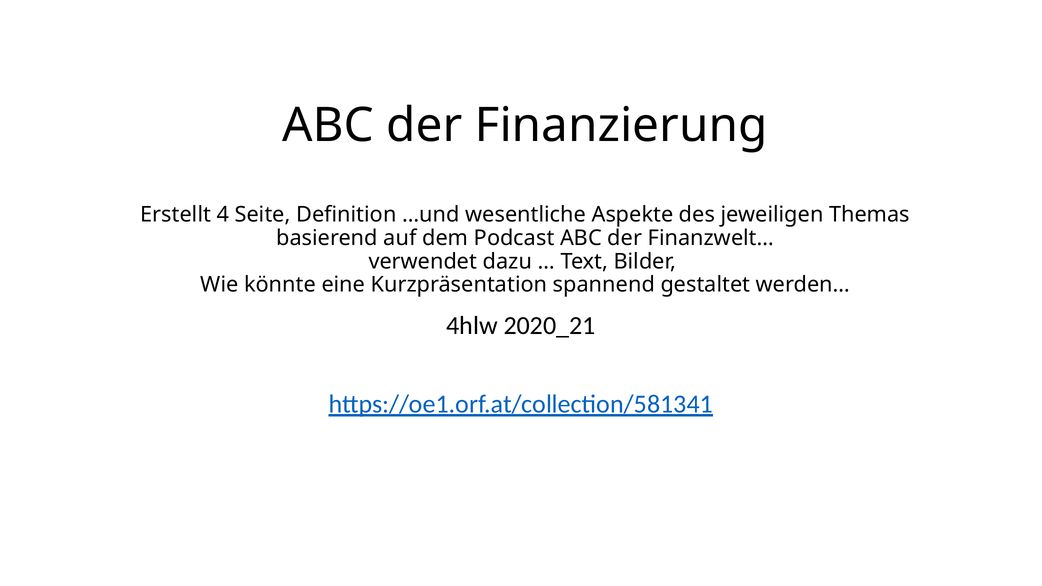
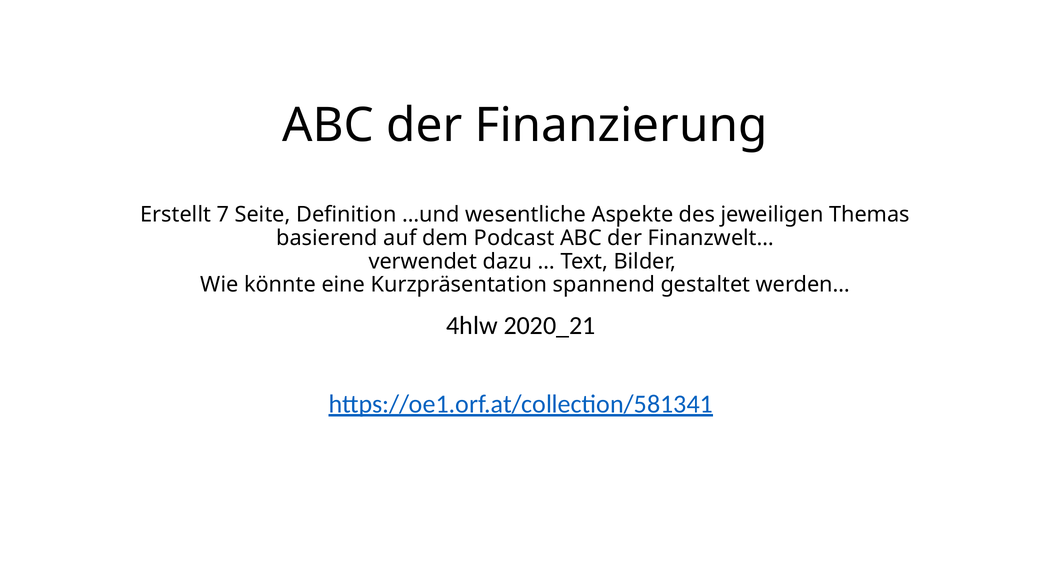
4: 4 -> 7
